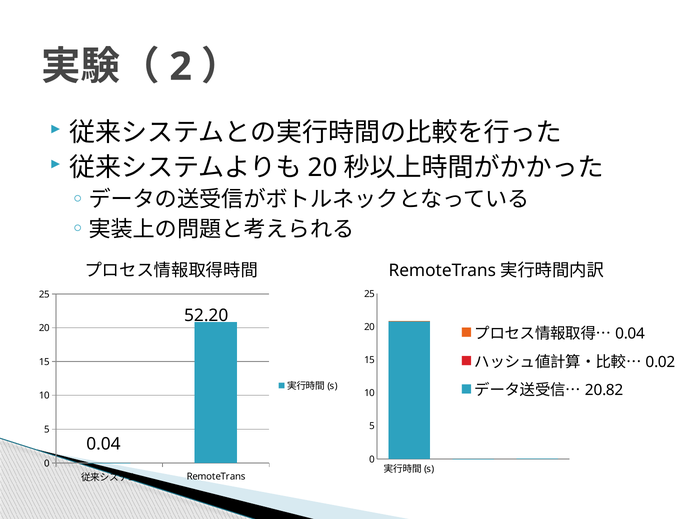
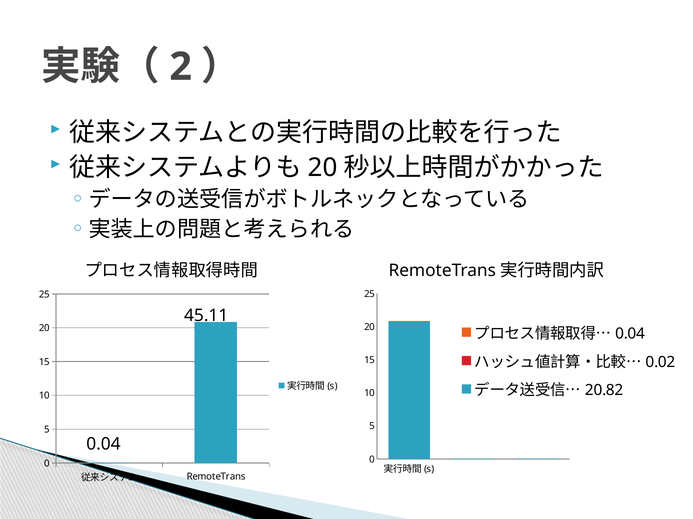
52.20: 52.20 -> 45.11
